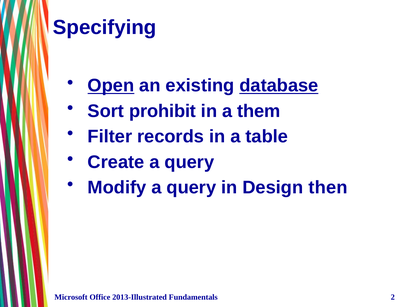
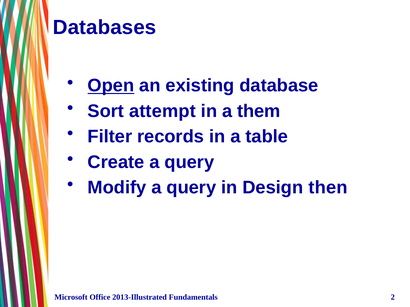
Specifying: Specifying -> Databases
database underline: present -> none
prohibit: prohibit -> attempt
